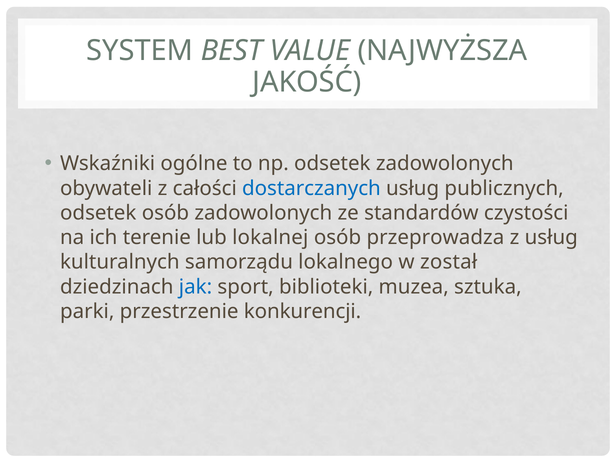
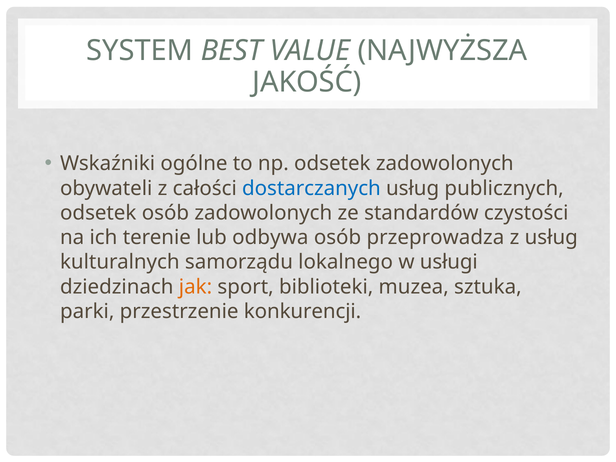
lokalnej: lokalnej -> odbywa
został: został -> usługi
jak colour: blue -> orange
